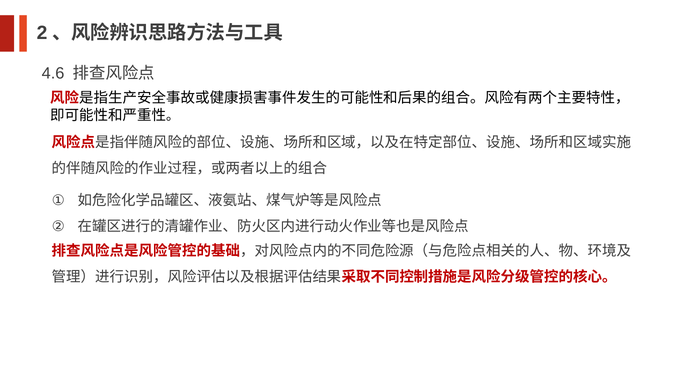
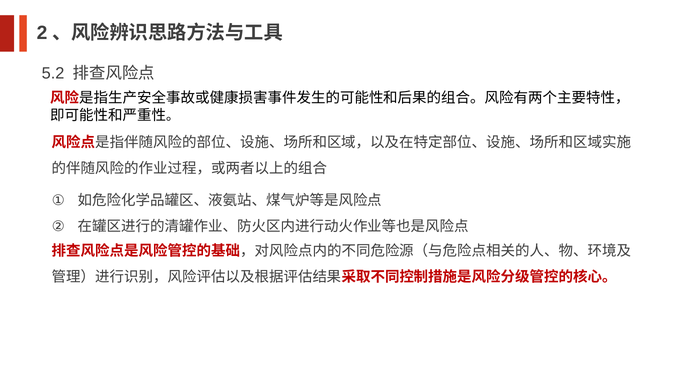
4.6: 4.6 -> 5.2
